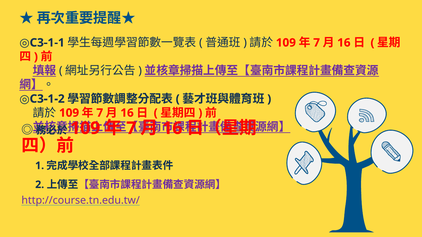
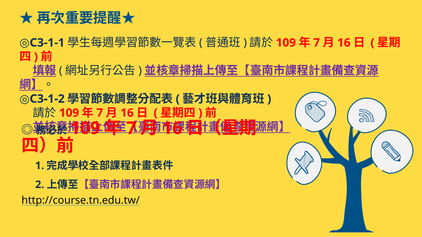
http://course.tn.edu.tw/ colour: purple -> black
